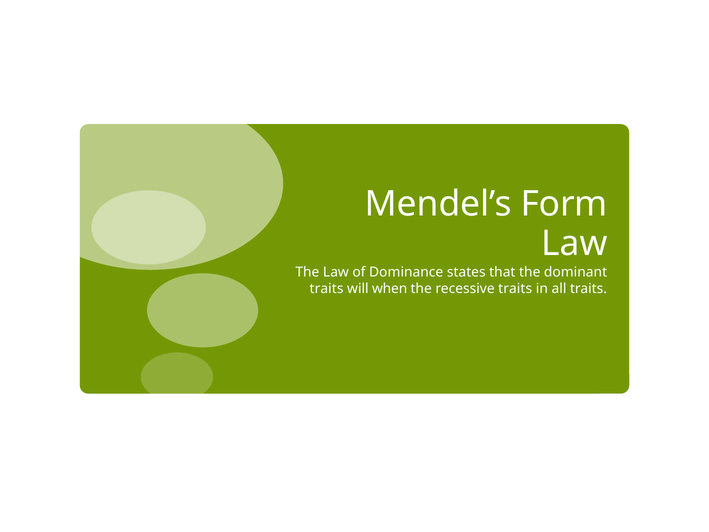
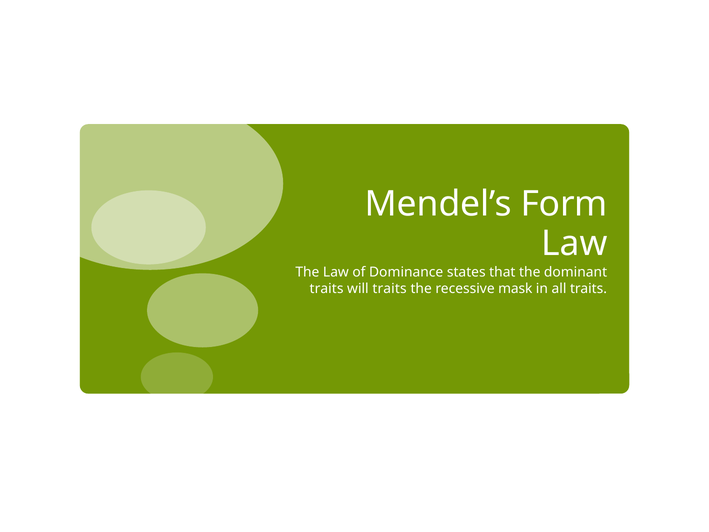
will when: when -> traits
recessive traits: traits -> mask
